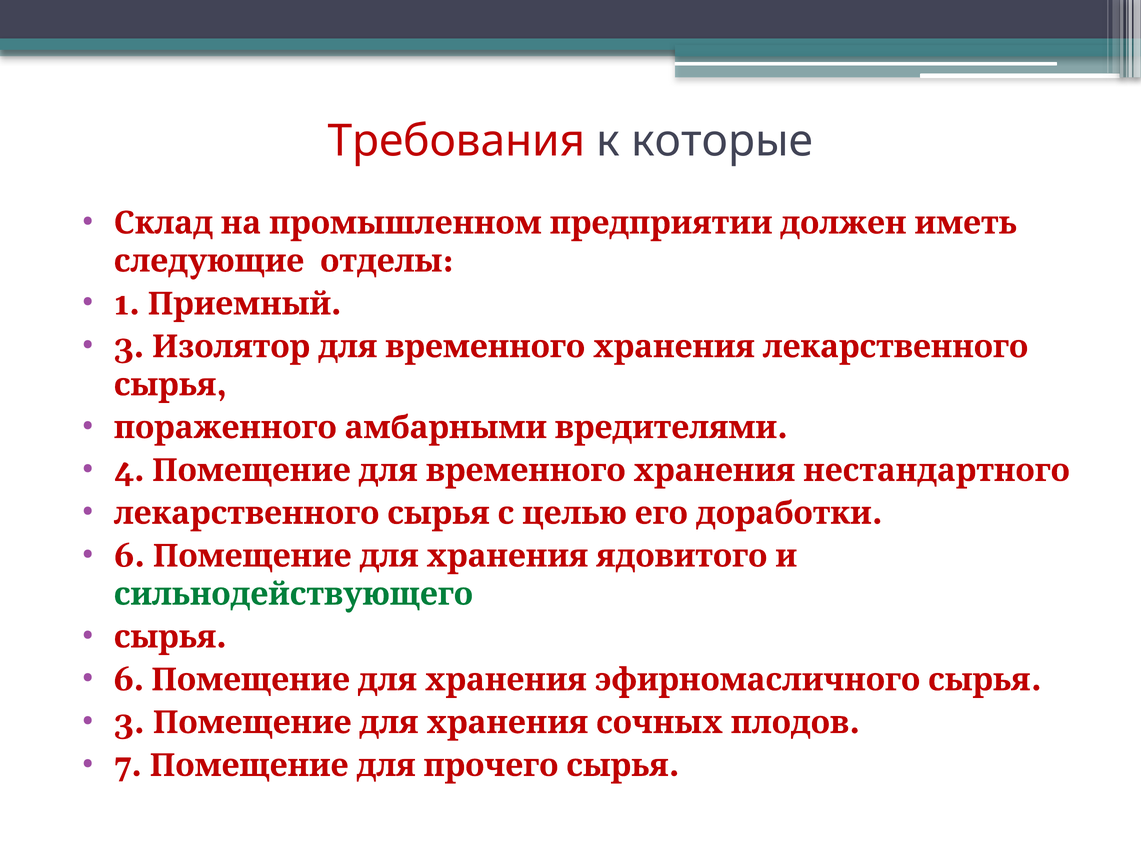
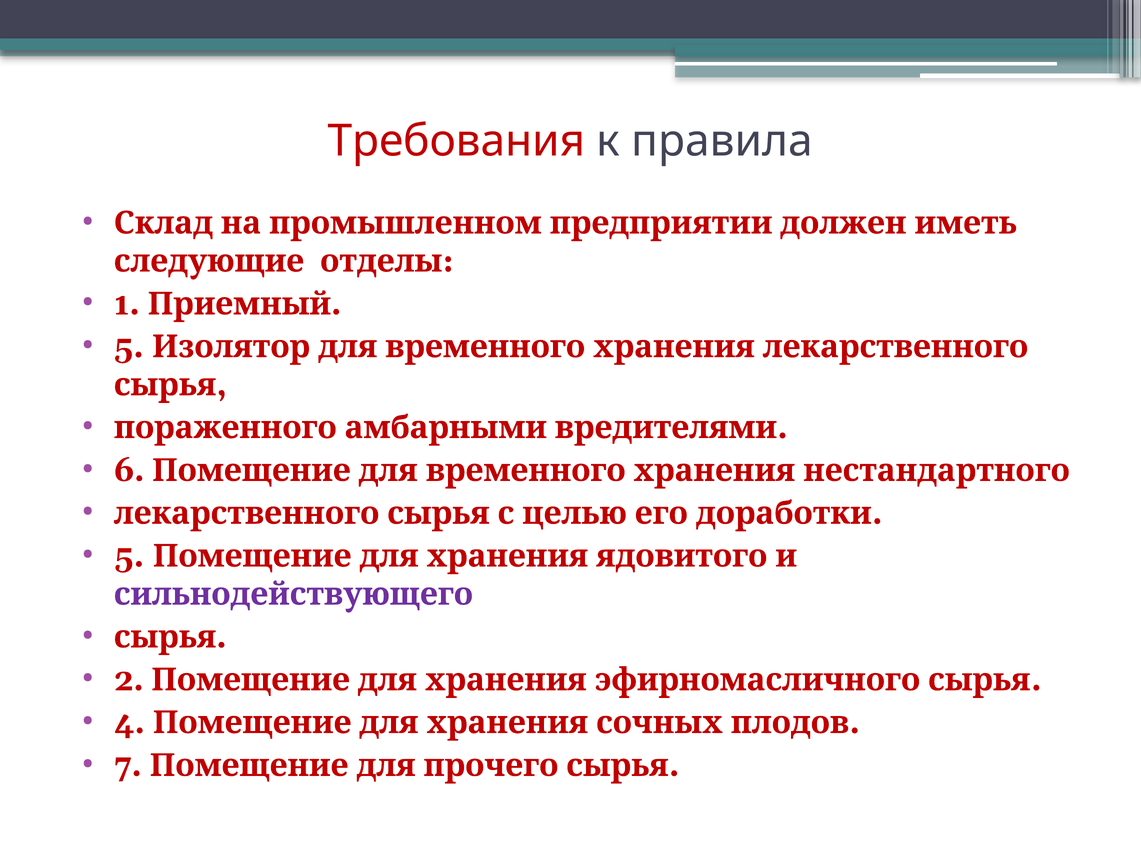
которые: которые -> правила
3 at (129, 347): 3 -> 5
4: 4 -> 6
6 at (129, 556): 6 -> 5
сильнодействующего colour: green -> purple
6 at (129, 680): 6 -> 2
3 at (129, 722): 3 -> 4
